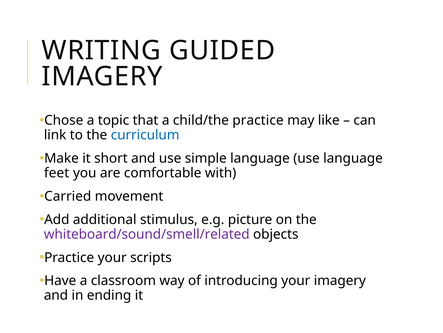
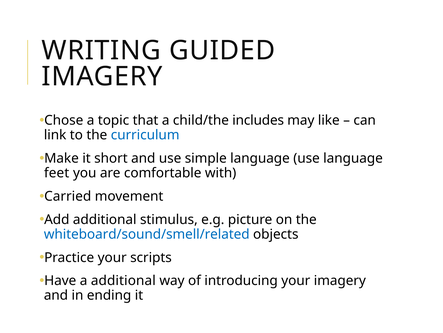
child/the practice: practice -> includes
whiteboard/sound/smell/related colour: purple -> blue
a classroom: classroom -> additional
